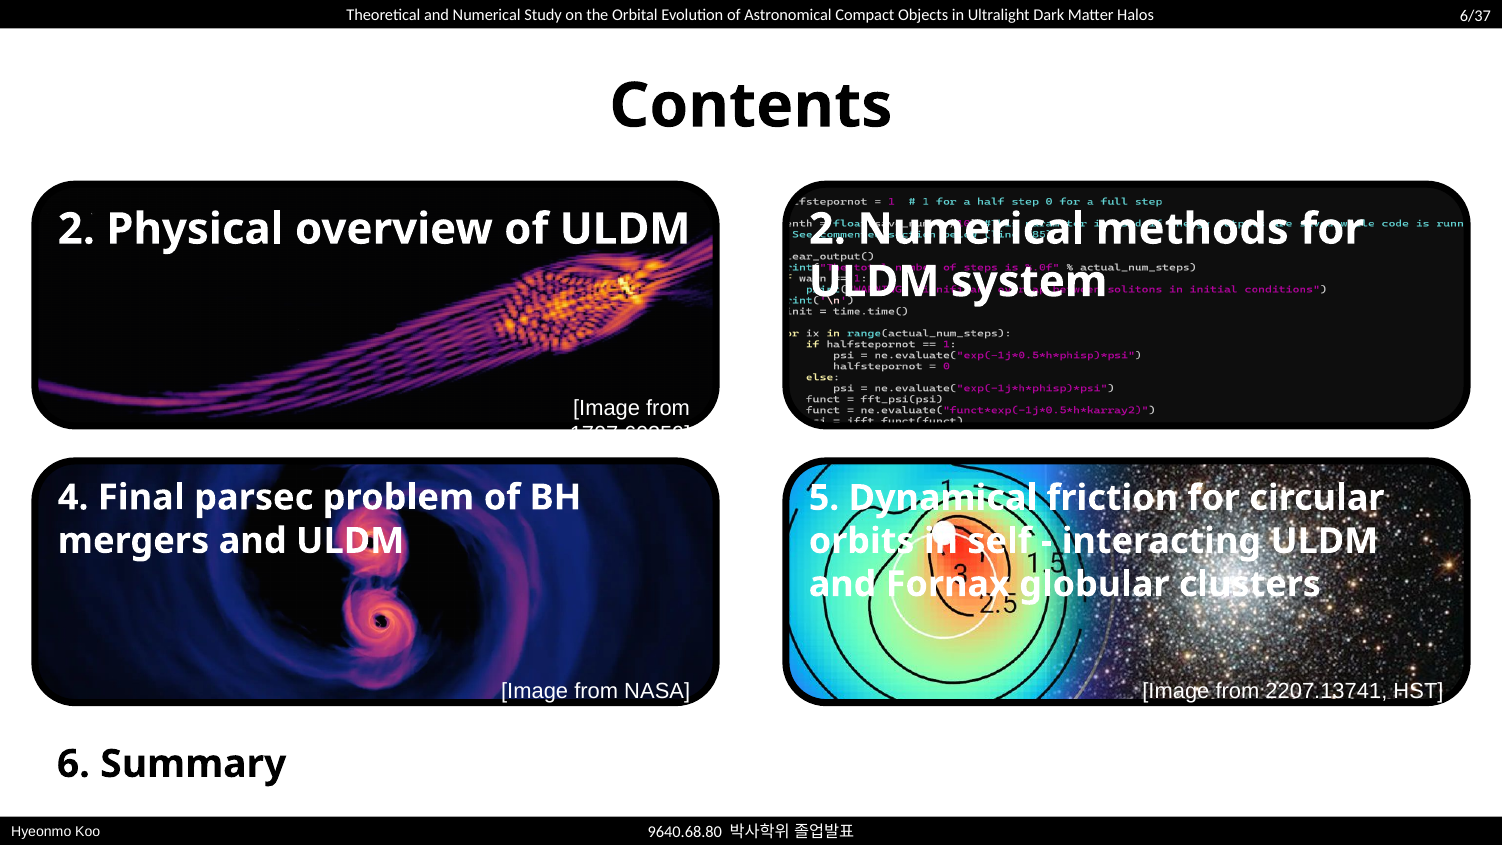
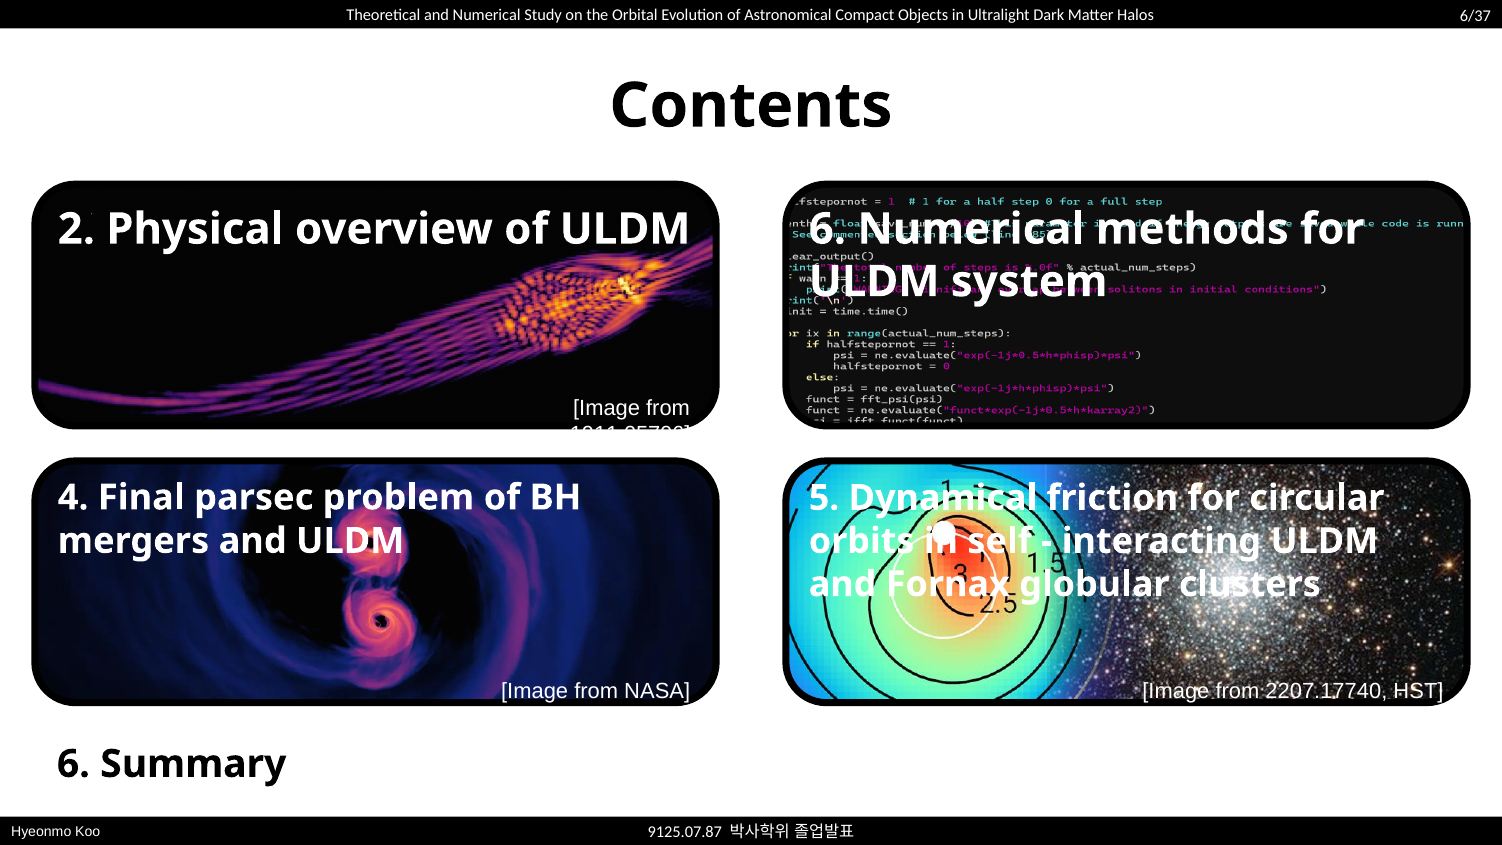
ULDM 2: 2 -> 6
1707.60359: 1707.60359 -> 1911.05706
2207.13741: 2207.13741 -> 2207.17740
9640.68.80: 9640.68.80 -> 9125.07.87
